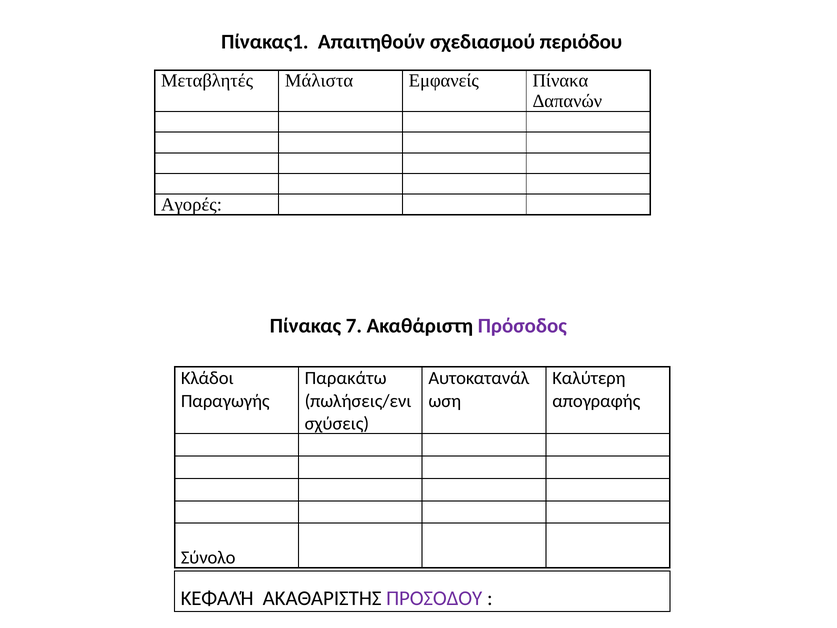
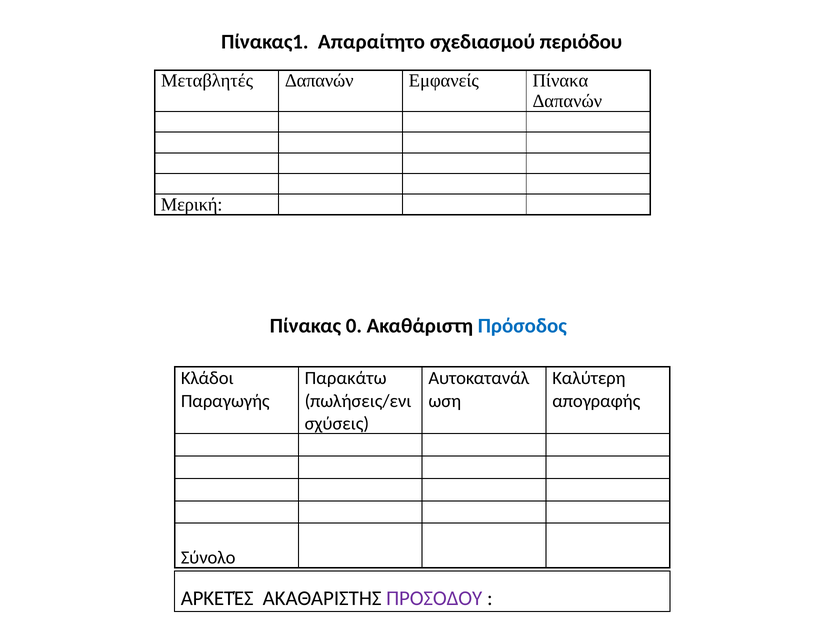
Απαιτηθούν: Απαιτηθούν -> Απαραίτητο
Μεταβλητές Μάλιστα: Μάλιστα -> Δαπανών
Αγορές: Αγορές -> Μερική
7: 7 -> 0
Πρόσοδος colour: purple -> blue
ΚΕΦΑΛΉ: ΚΕΦΑΛΉ -> ΑΡΚΕΤΈΣ
